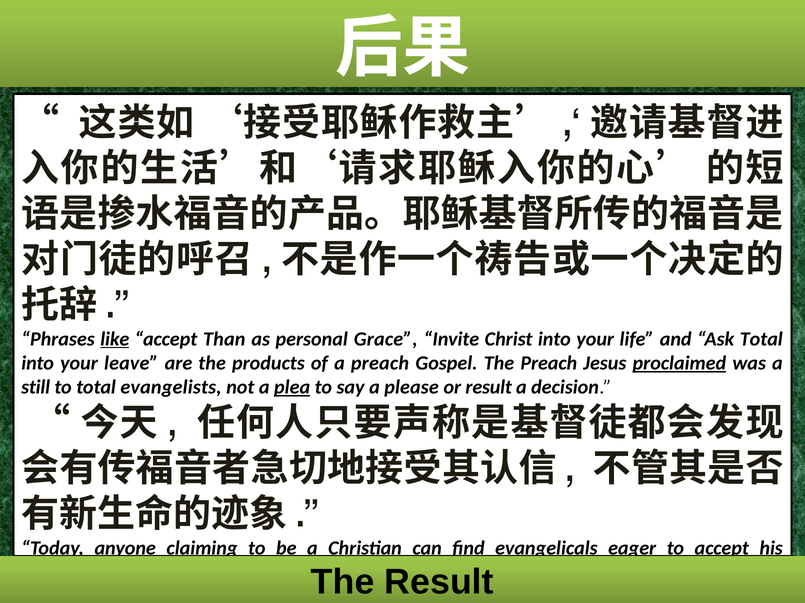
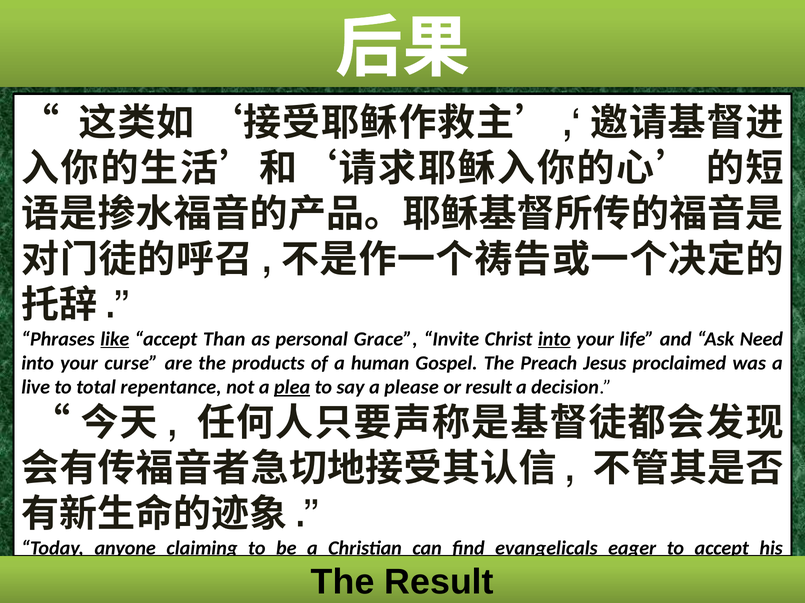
into at (554, 339) underline: none -> present
Ask Total: Total -> Need
leave: leave -> curse
a preach: preach -> human
proclaimed underline: present -> none
still: still -> live
evangelists: evangelists -> repentance
